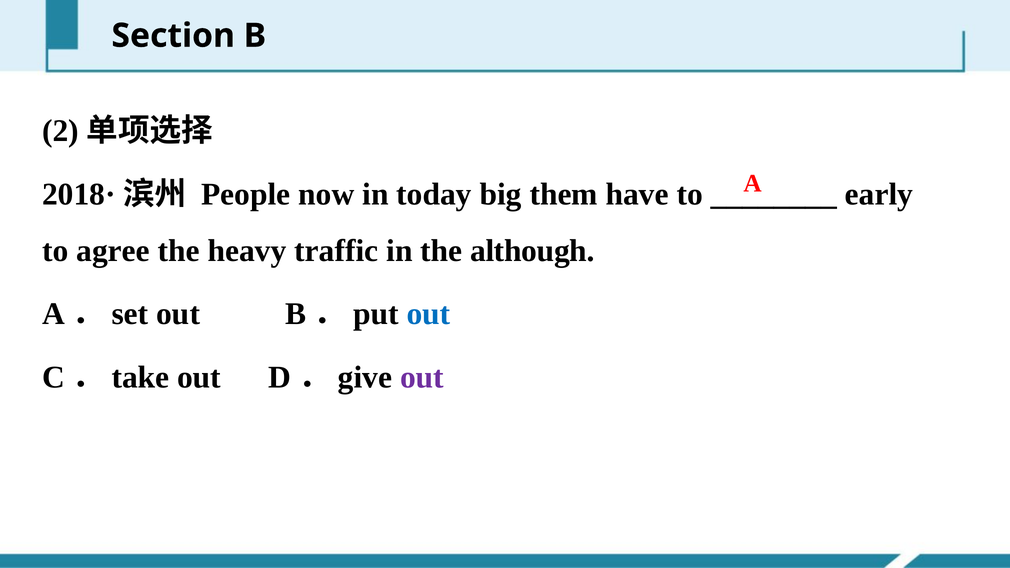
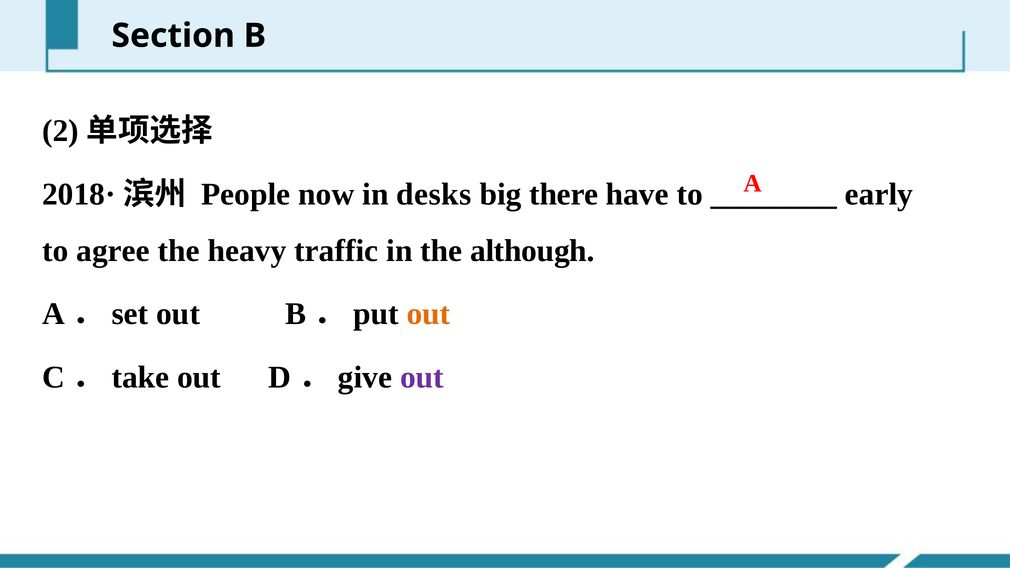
today: today -> desks
them: them -> there
out at (428, 314) colour: blue -> orange
